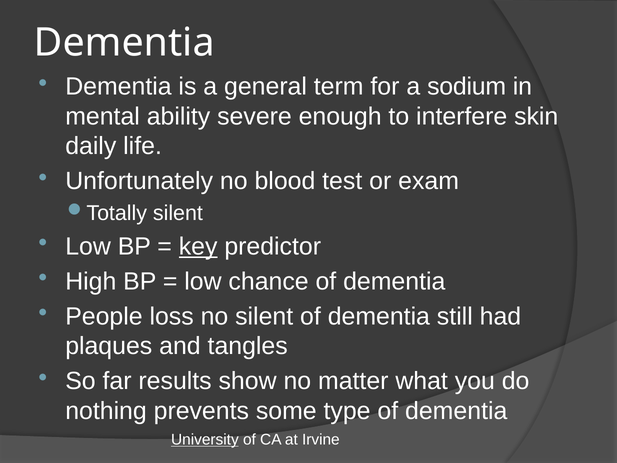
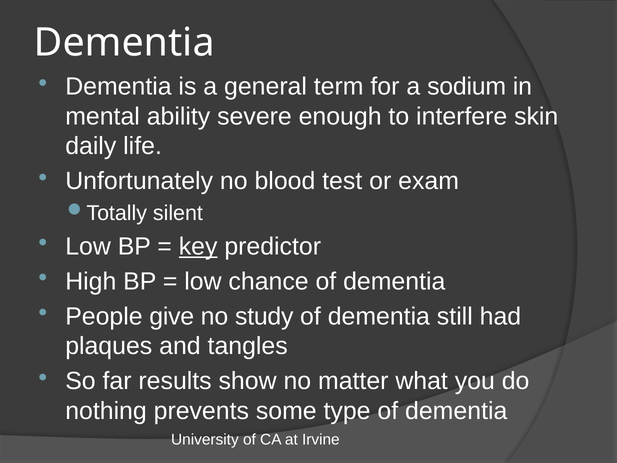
loss: loss -> give
no silent: silent -> study
University underline: present -> none
